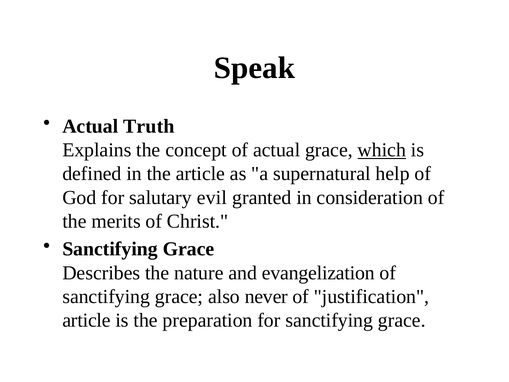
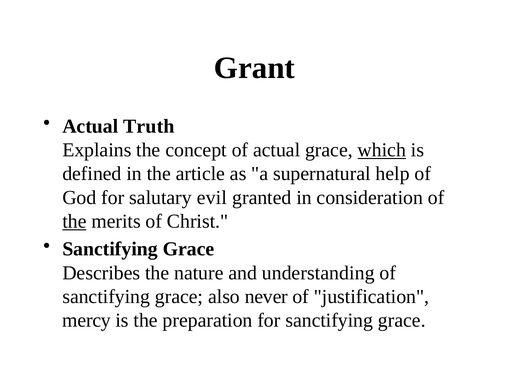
Speak: Speak -> Grant
the at (74, 221) underline: none -> present
evangelization: evangelization -> understanding
article at (87, 320): article -> mercy
